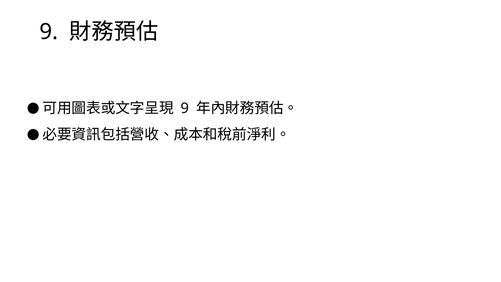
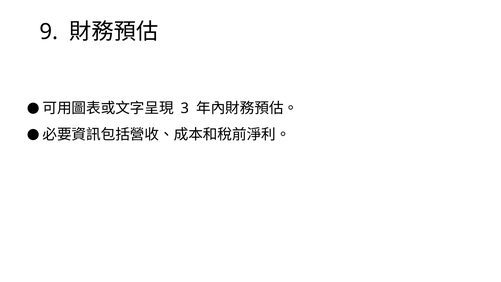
9 at (185, 108): 9 -> 3
